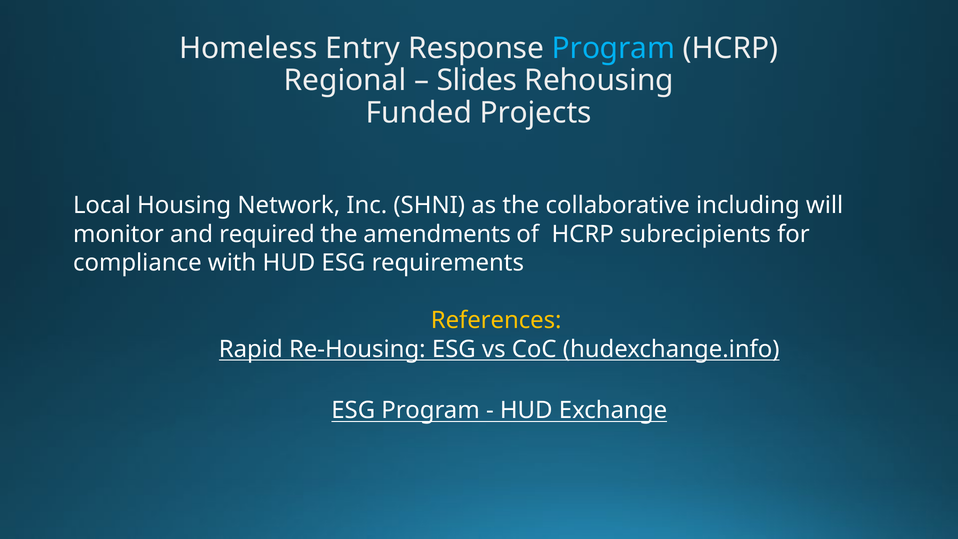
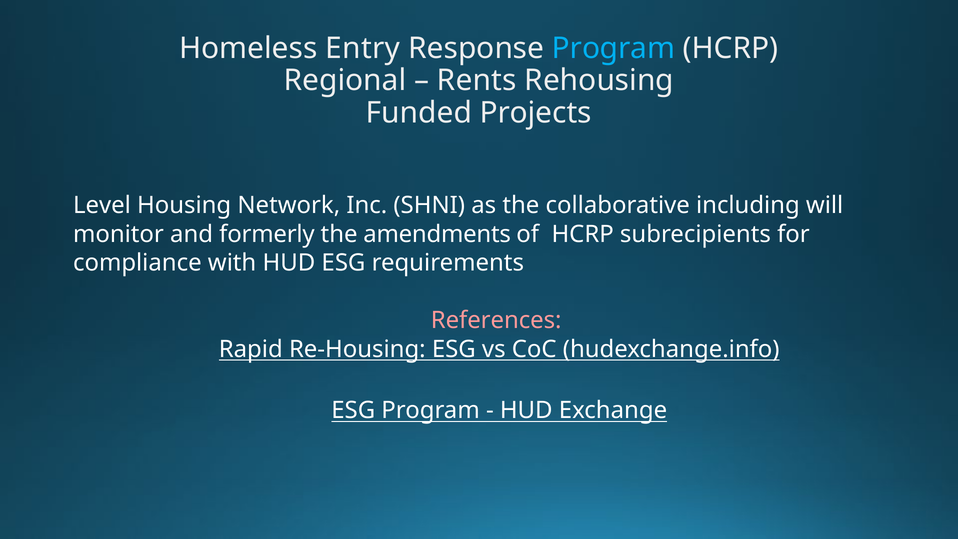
Slides: Slides -> Rents
Local: Local -> Level
required: required -> formerly
References colour: yellow -> pink
